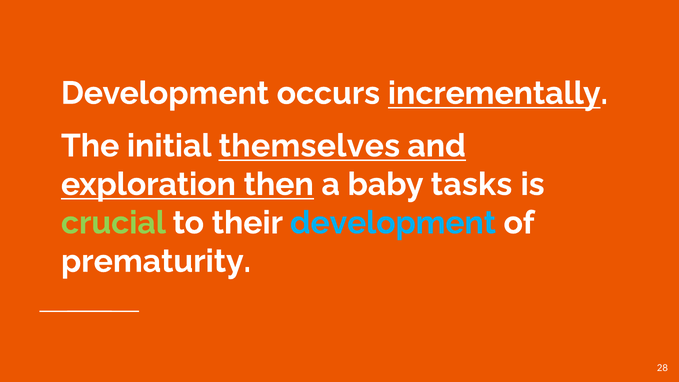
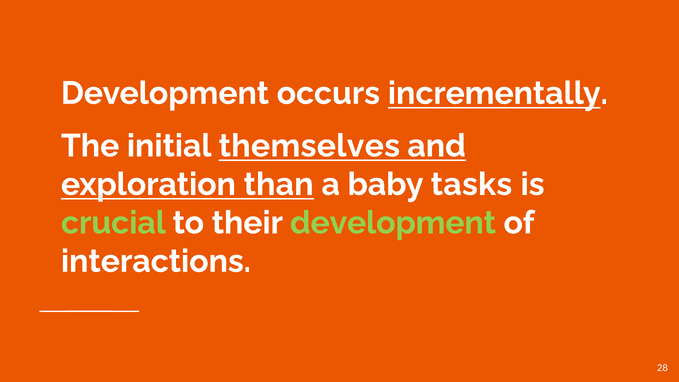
then: then -> than
development at (393, 223) colour: light blue -> light green
prematurity: prematurity -> interactions
